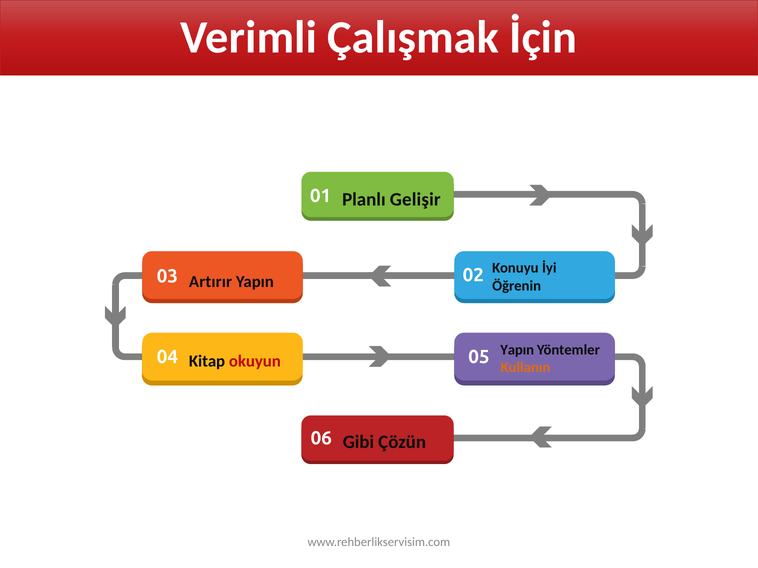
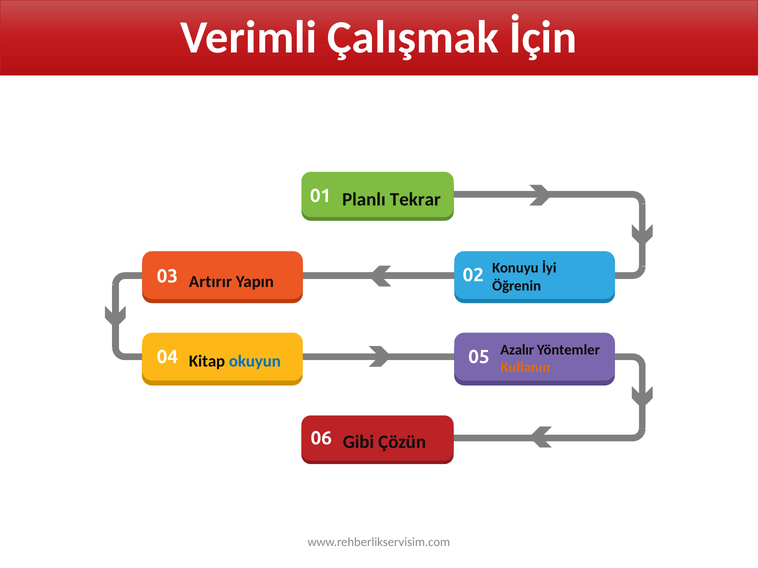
Gelişir: Gelişir -> Tekrar
okuyun colour: red -> blue
05 Yapın: Yapın -> Azalır
